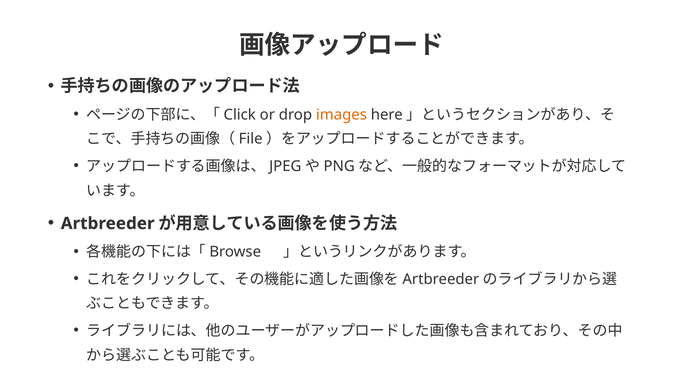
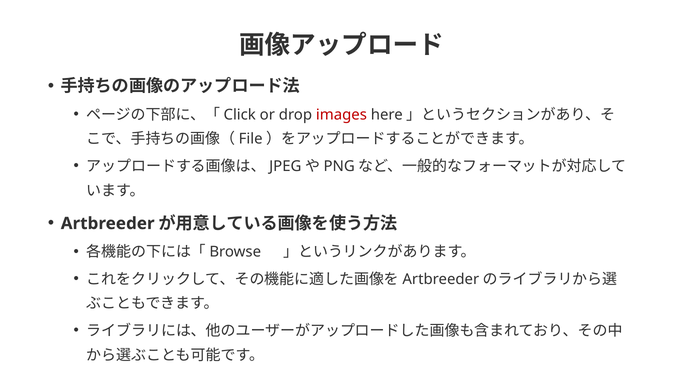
images colour: orange -> red
